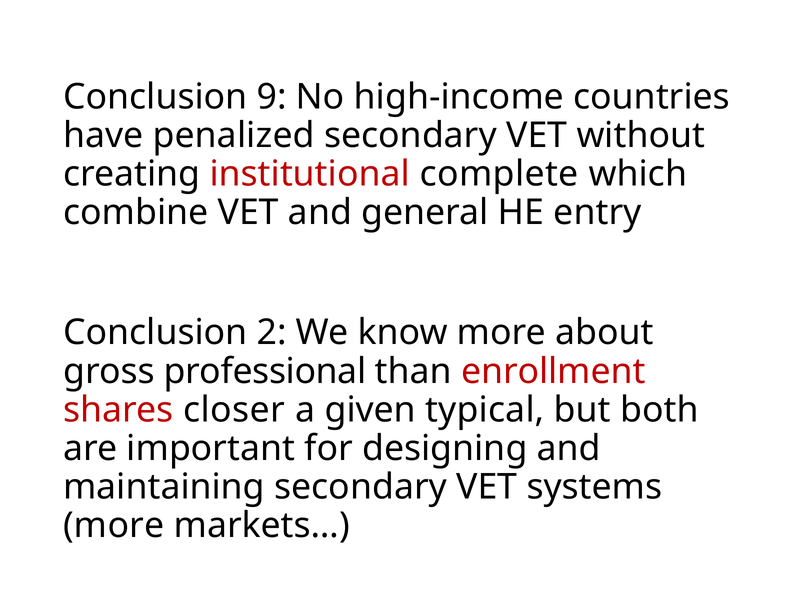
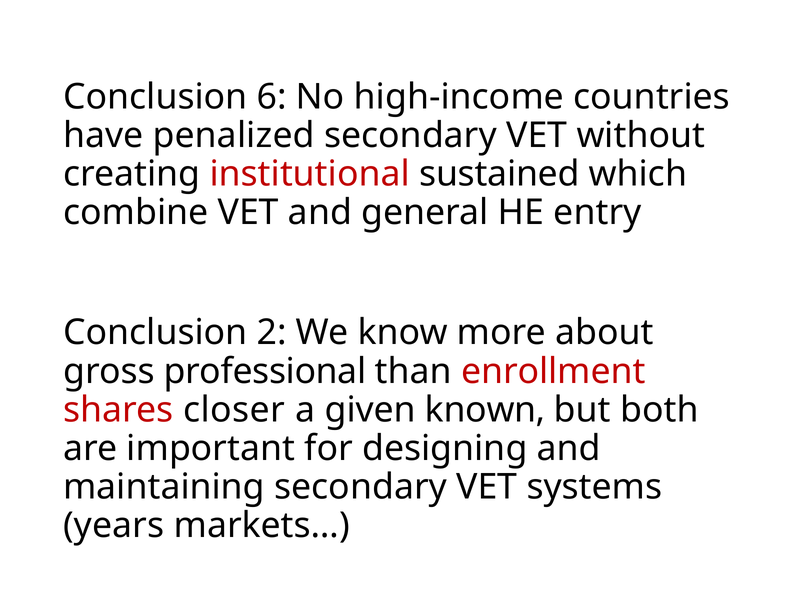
9: 9 -> 6
complete: complete -> sustained
typical: typical -> known
more at (114, 525): more -> years
